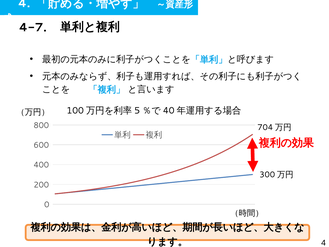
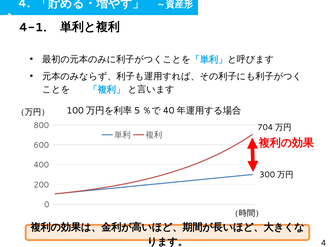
4-7: 4-7 -> 4-1
